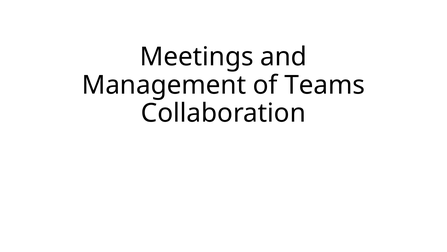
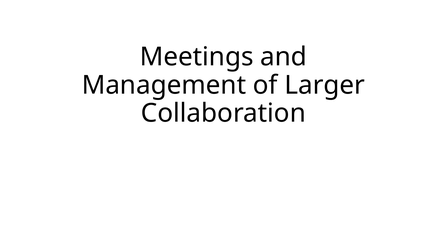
Teams: Teams -> Larger
